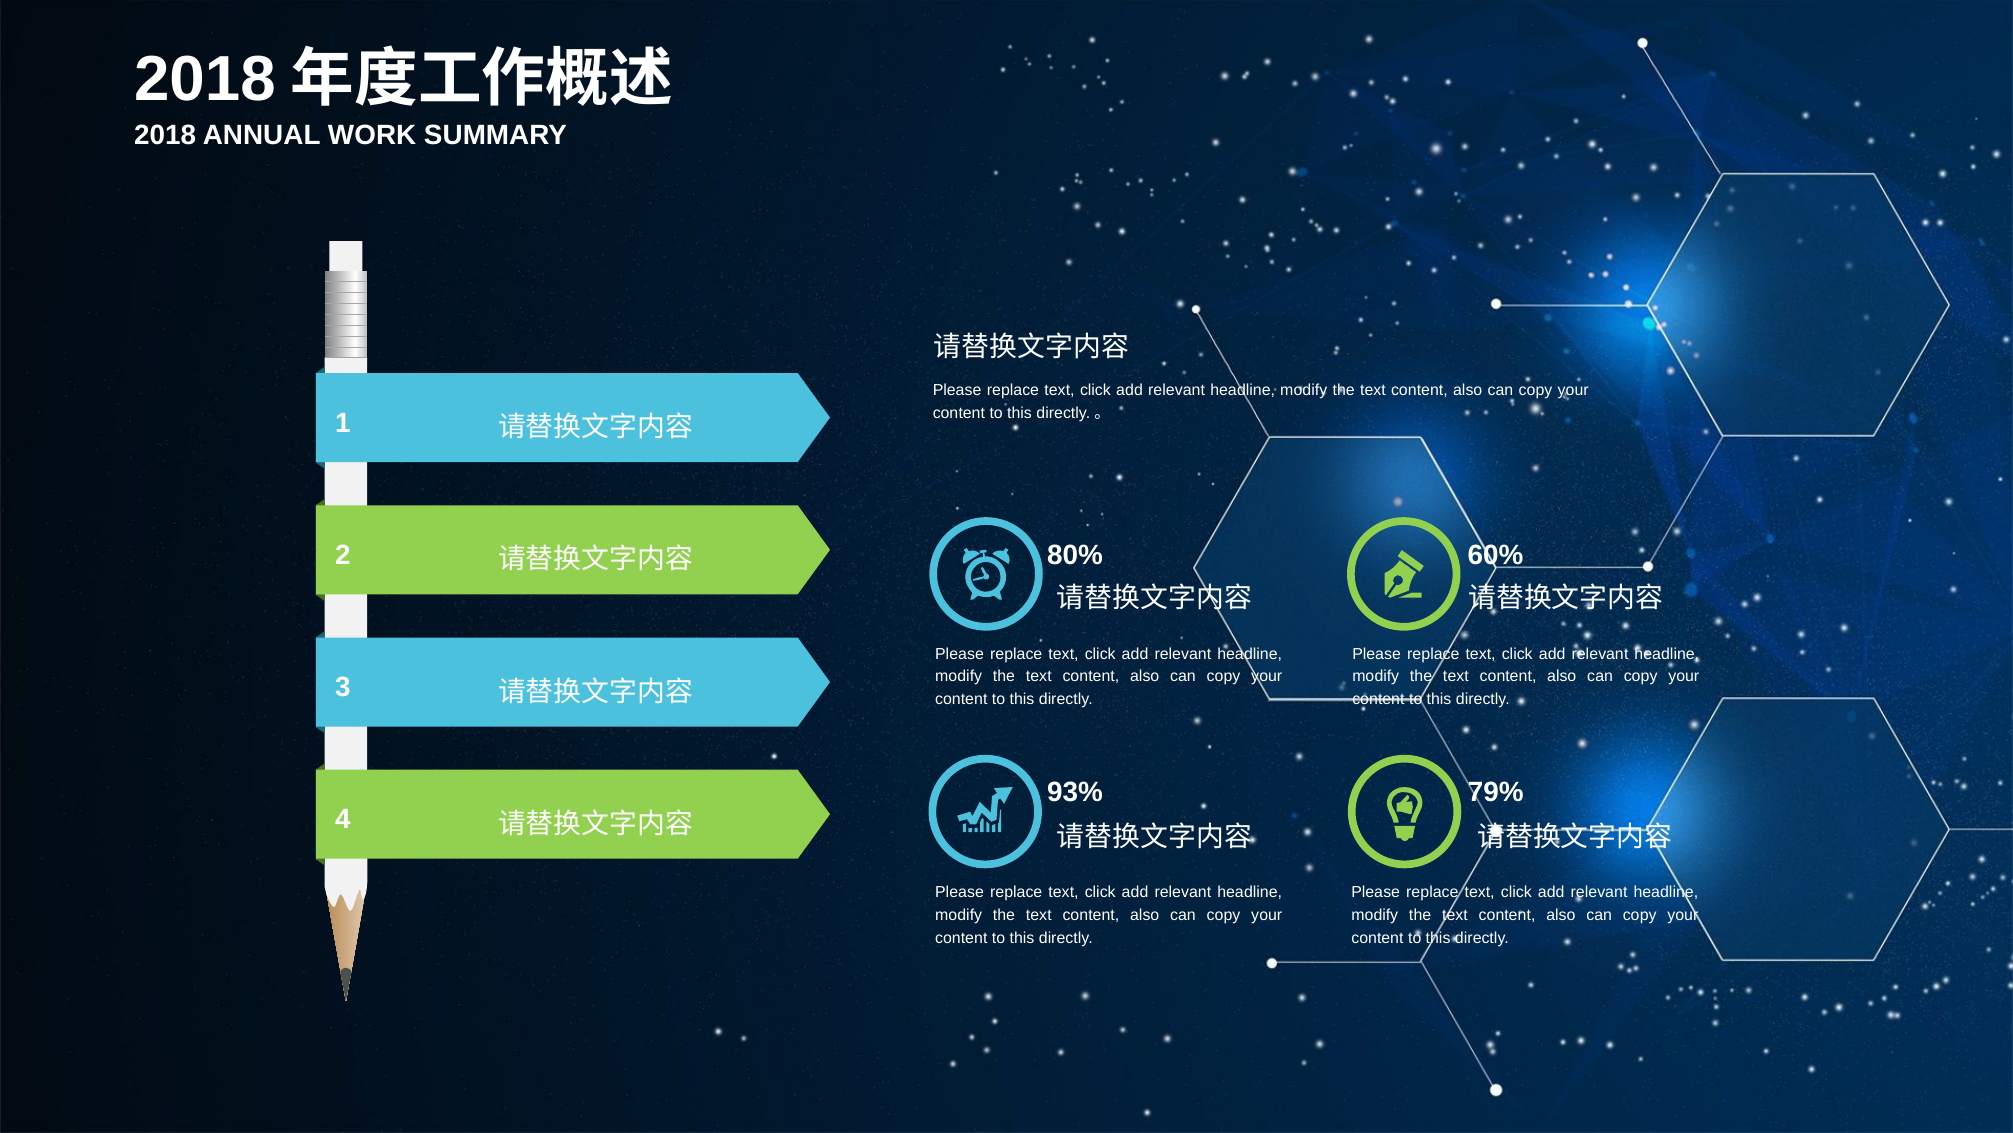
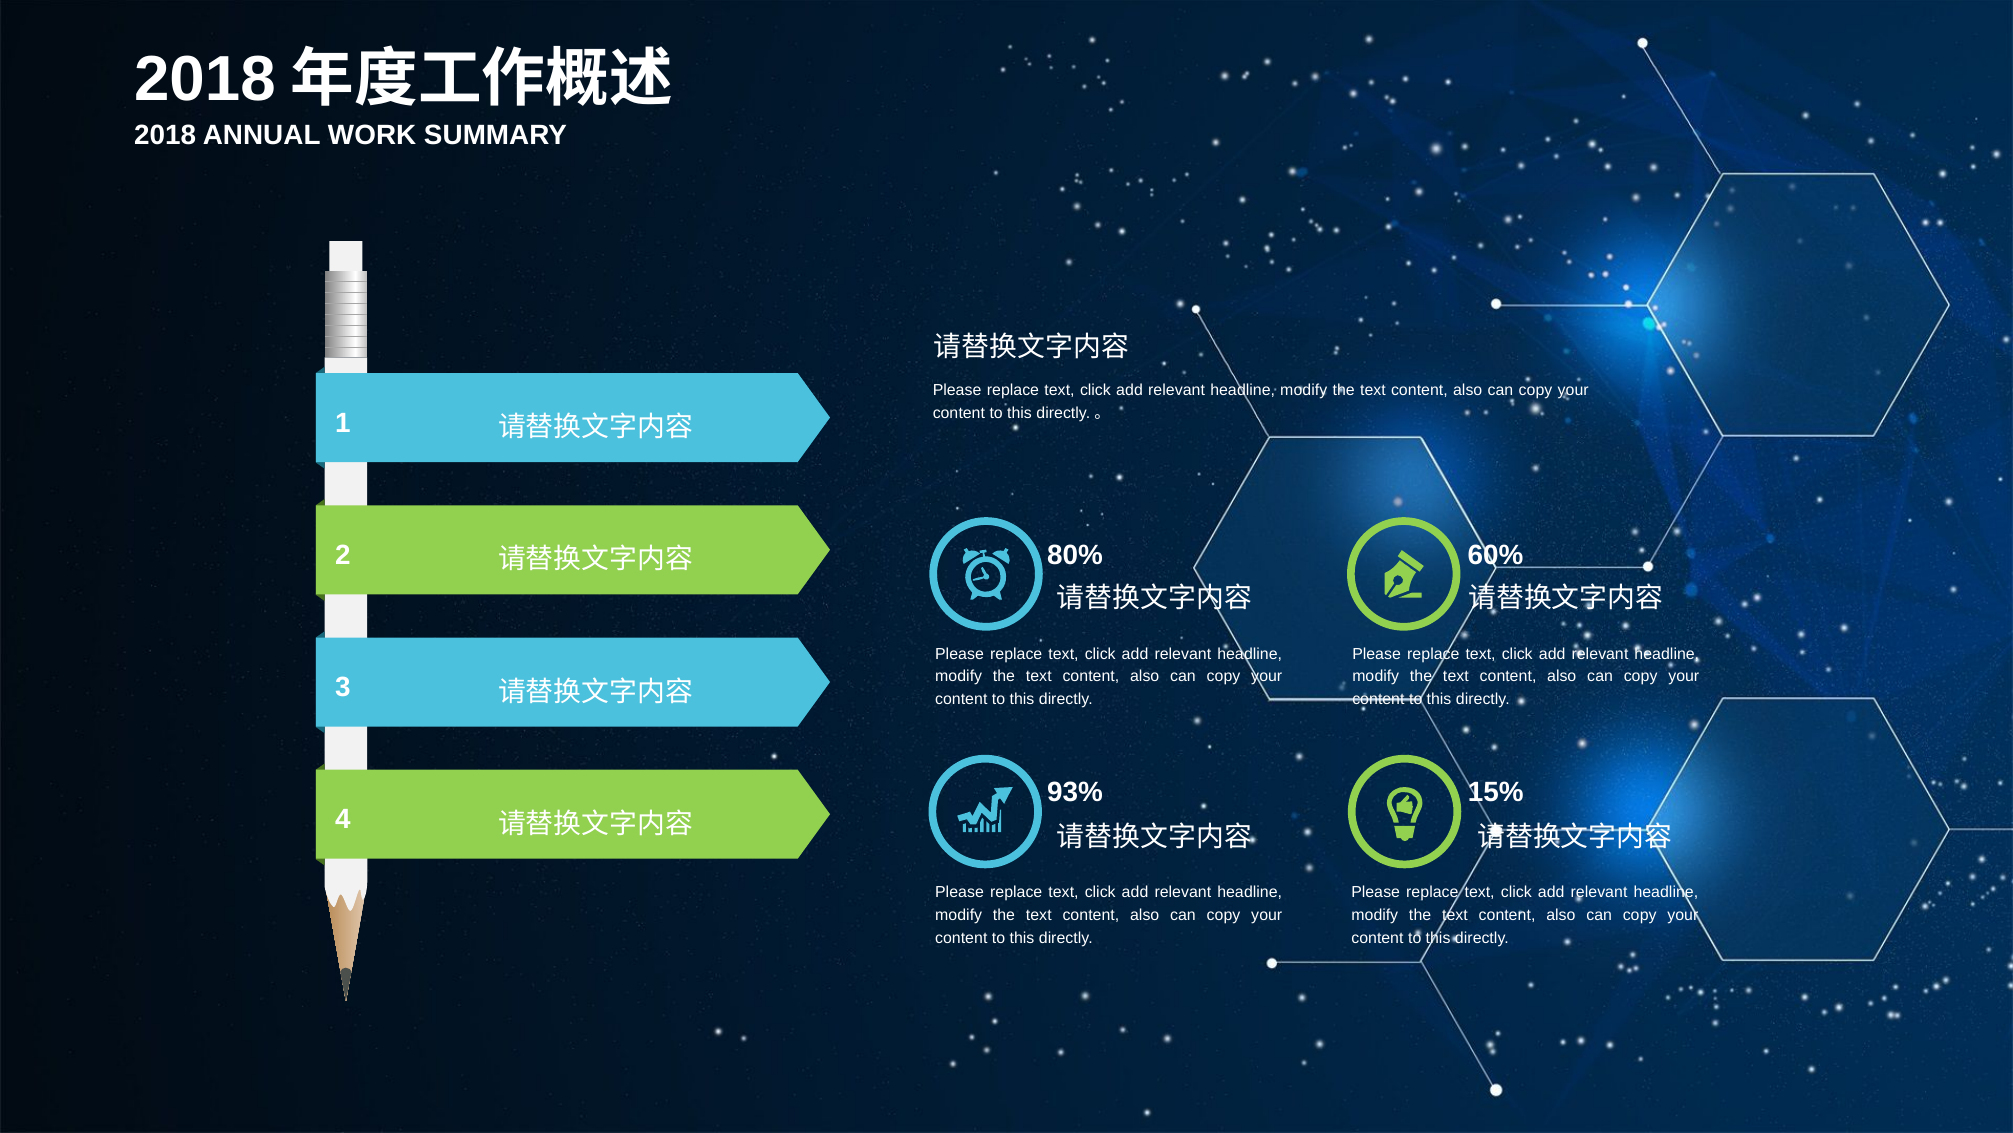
79%: 79% -> 15%
